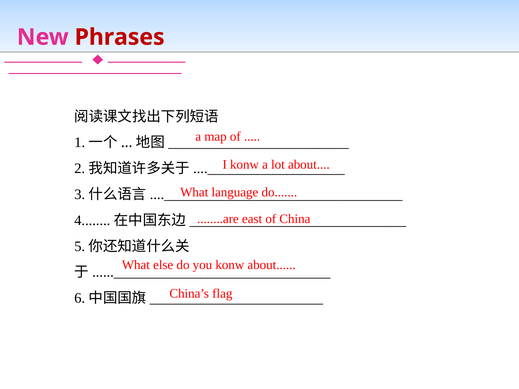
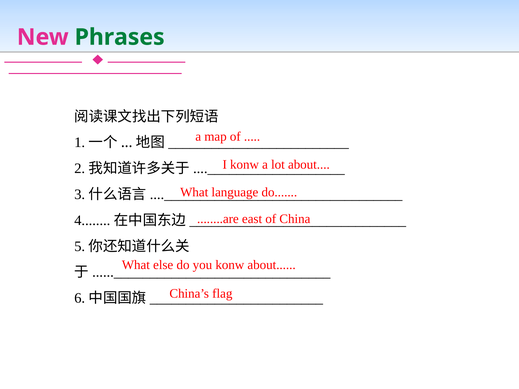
Phrases colour: red -> green
